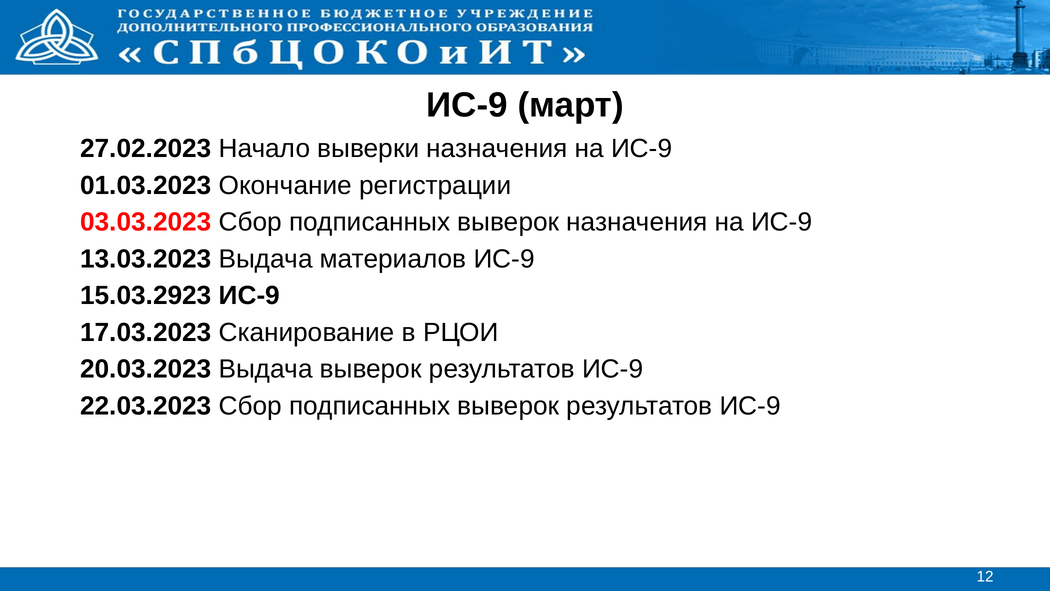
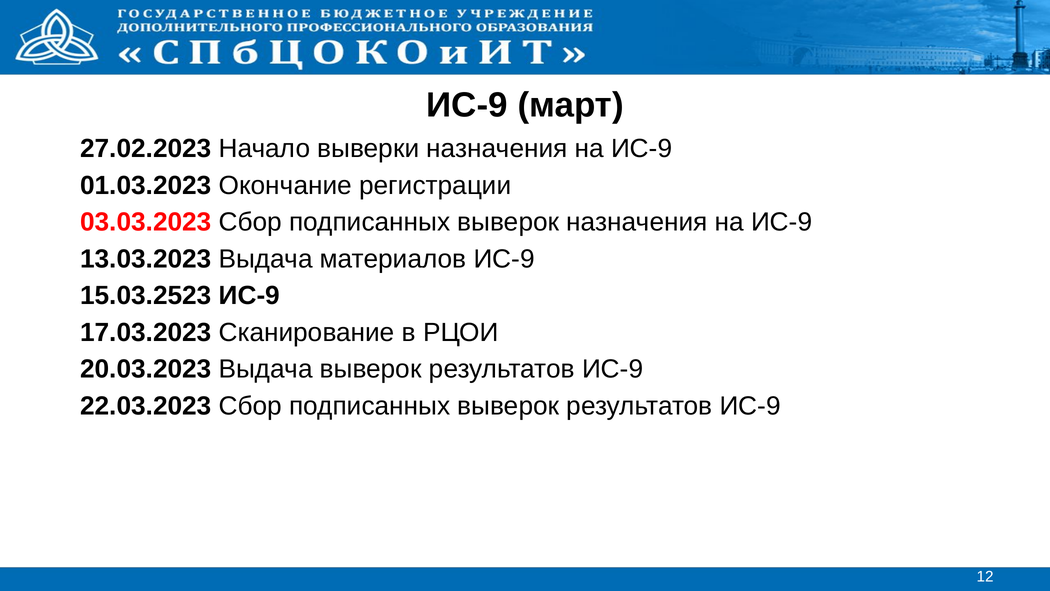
15.03.2923: 15.03.2923 -> 15.03.2523
